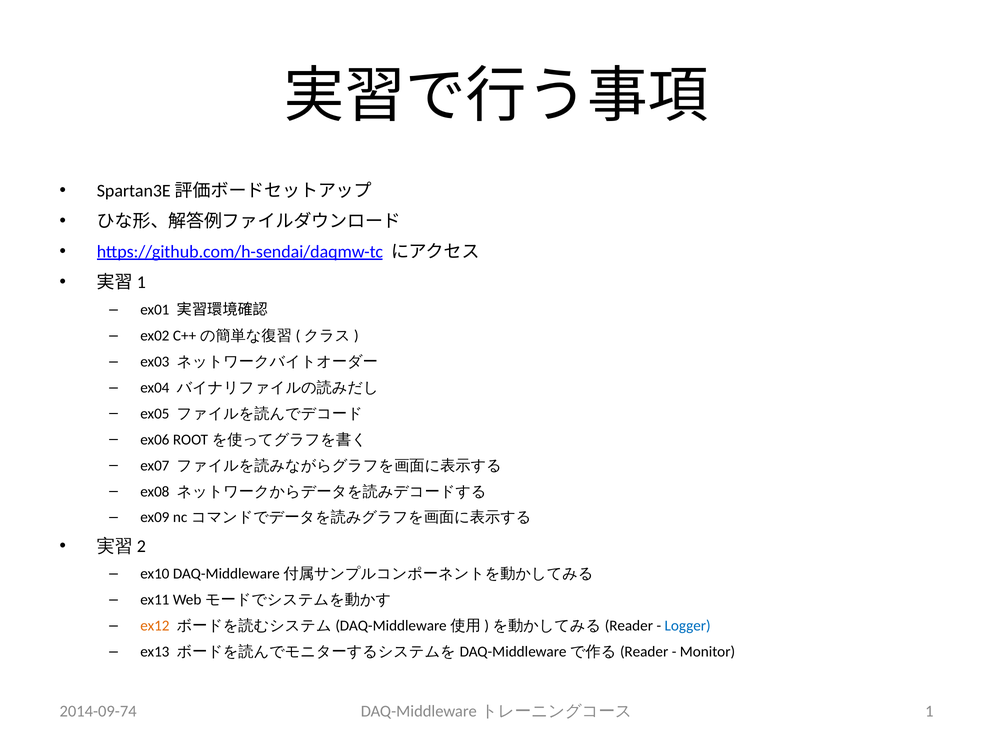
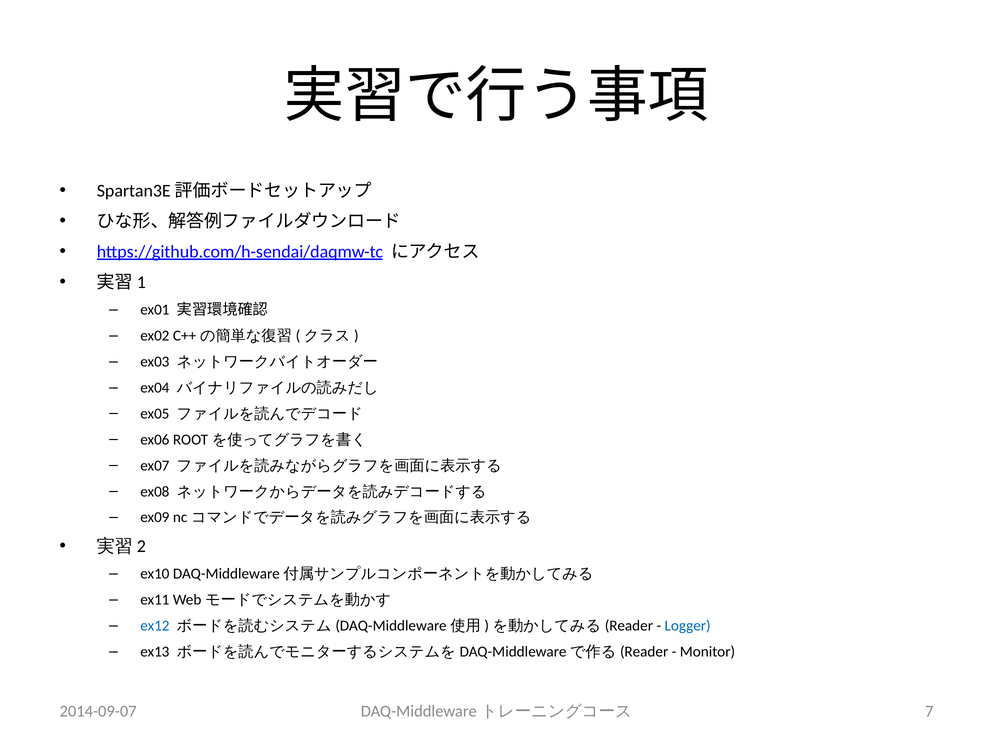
ex12 colour: orange -> blue
2014-09-74: 2014-09-74 -> 2014-09-07
1: 1 -> 7
